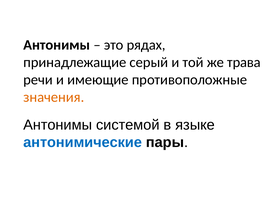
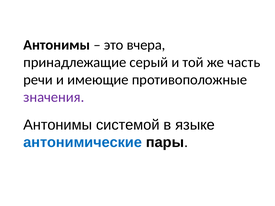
рядах: рядах -> вчера
трава: трава -> часть
значения colour: orange -> purple
